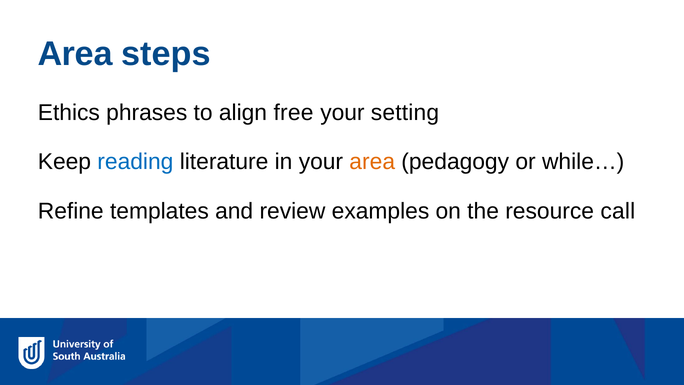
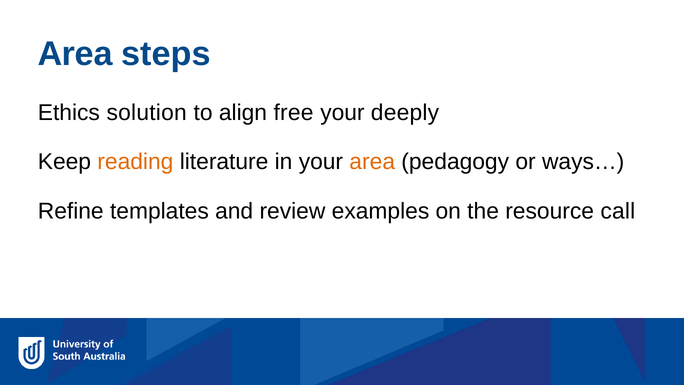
phrases: phrases -> solution
setting: setting -> deeply
reading colour: blue -> orange
while…: while… -> ways…
